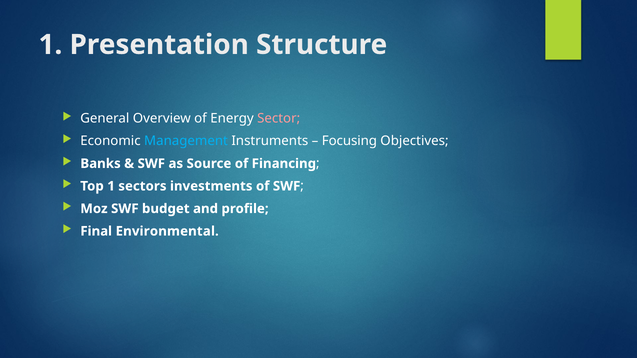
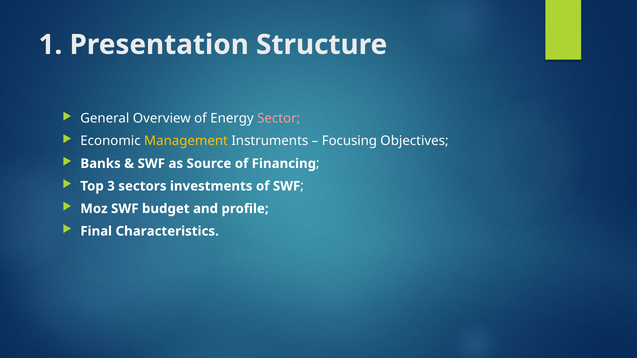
Management colour: light blue -> yellow
Top 1: 1 -> 3
Environmental: Environmental -> Characteristics
